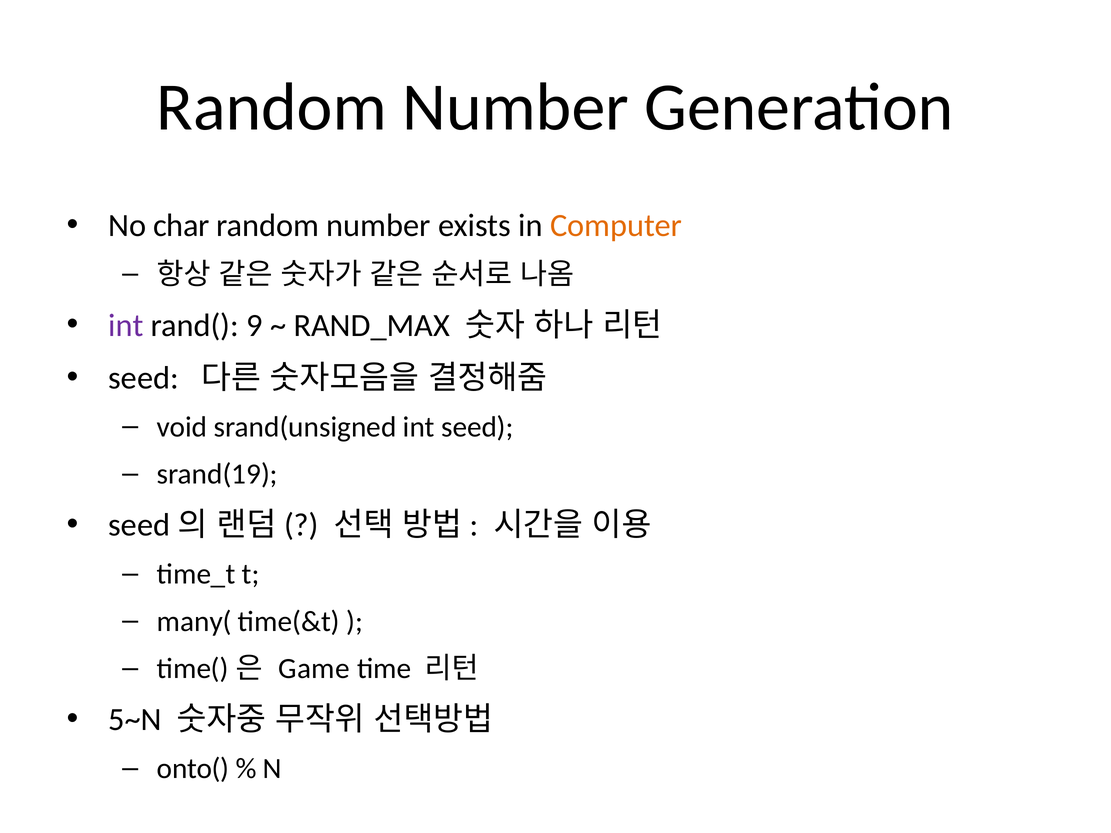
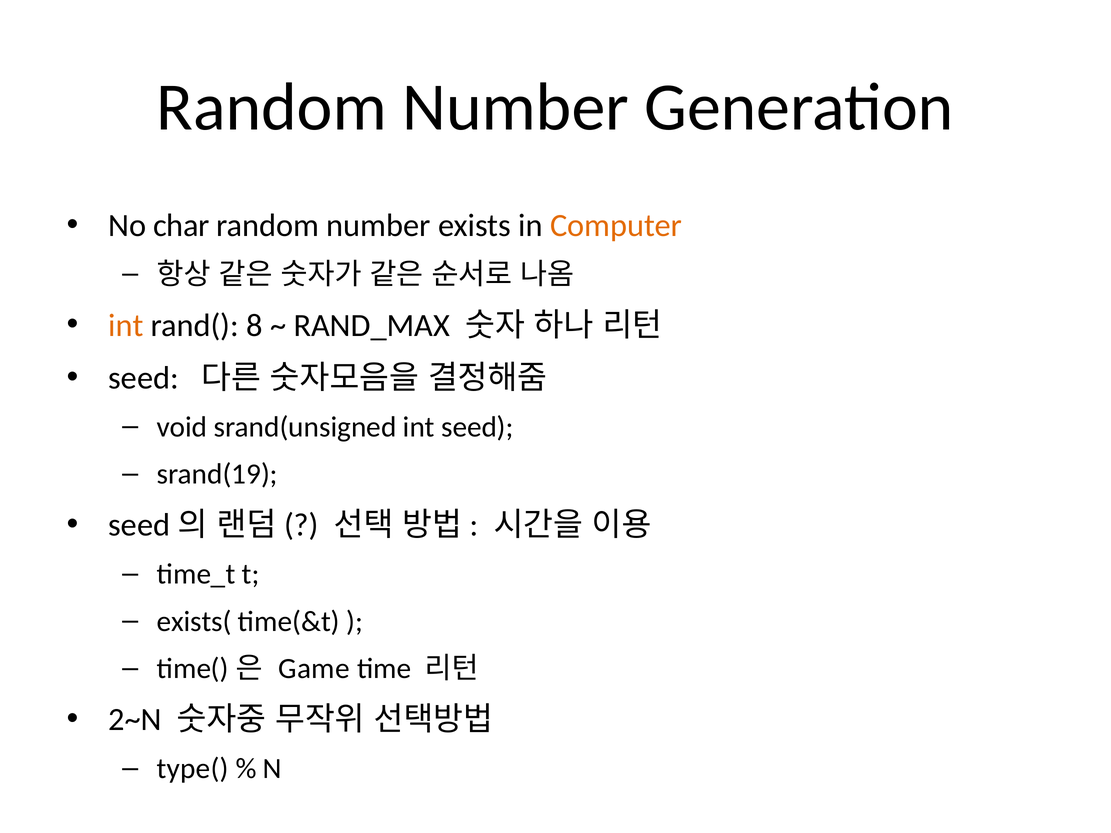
int at (126, 325) colour: purple -> orange
9: 9 -> 8
many(: many( -> exists(
5~N: 5~N -> 2~N
onto(: onto( -> type(
